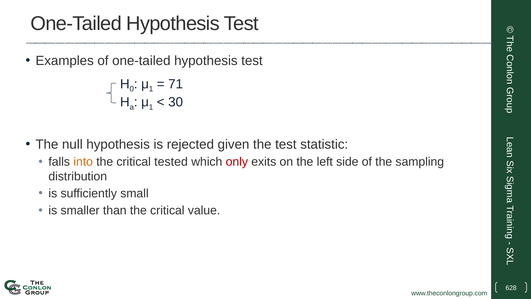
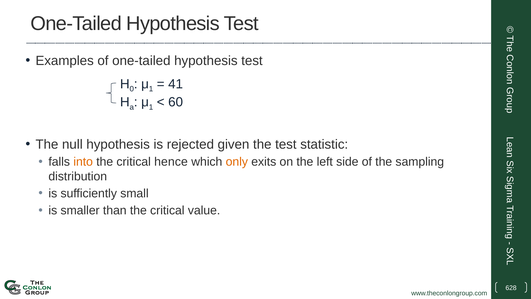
71: 71 -> 41
30: 30 -> 60
tested: tested -> hence
only colour: red -> orange
